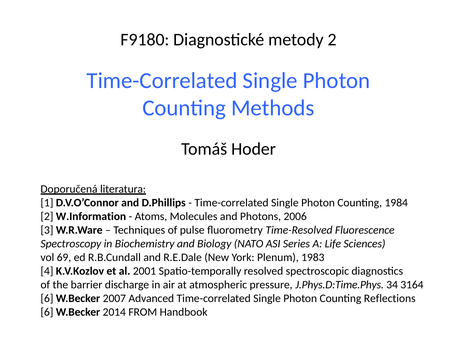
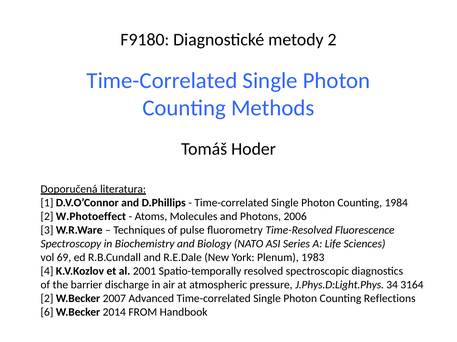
W.Information: W.Information -> W.Photoeffect
J.Phys.D:Time.Phys: J.Phys.D:Time.Phys -> J.Phys.D:Light.Phys
6 at (47, 299): 6 -> 2
